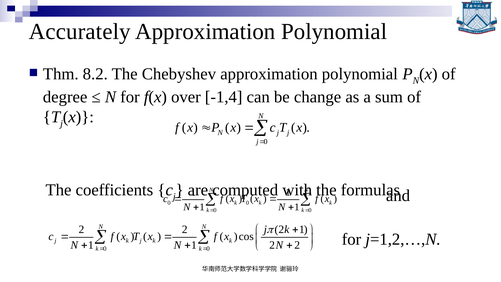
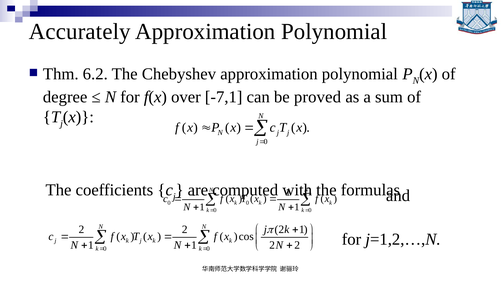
8.2: 8.2 -> 6.2
-1,4: -1,4 -> -7,1
change: change -> proved
